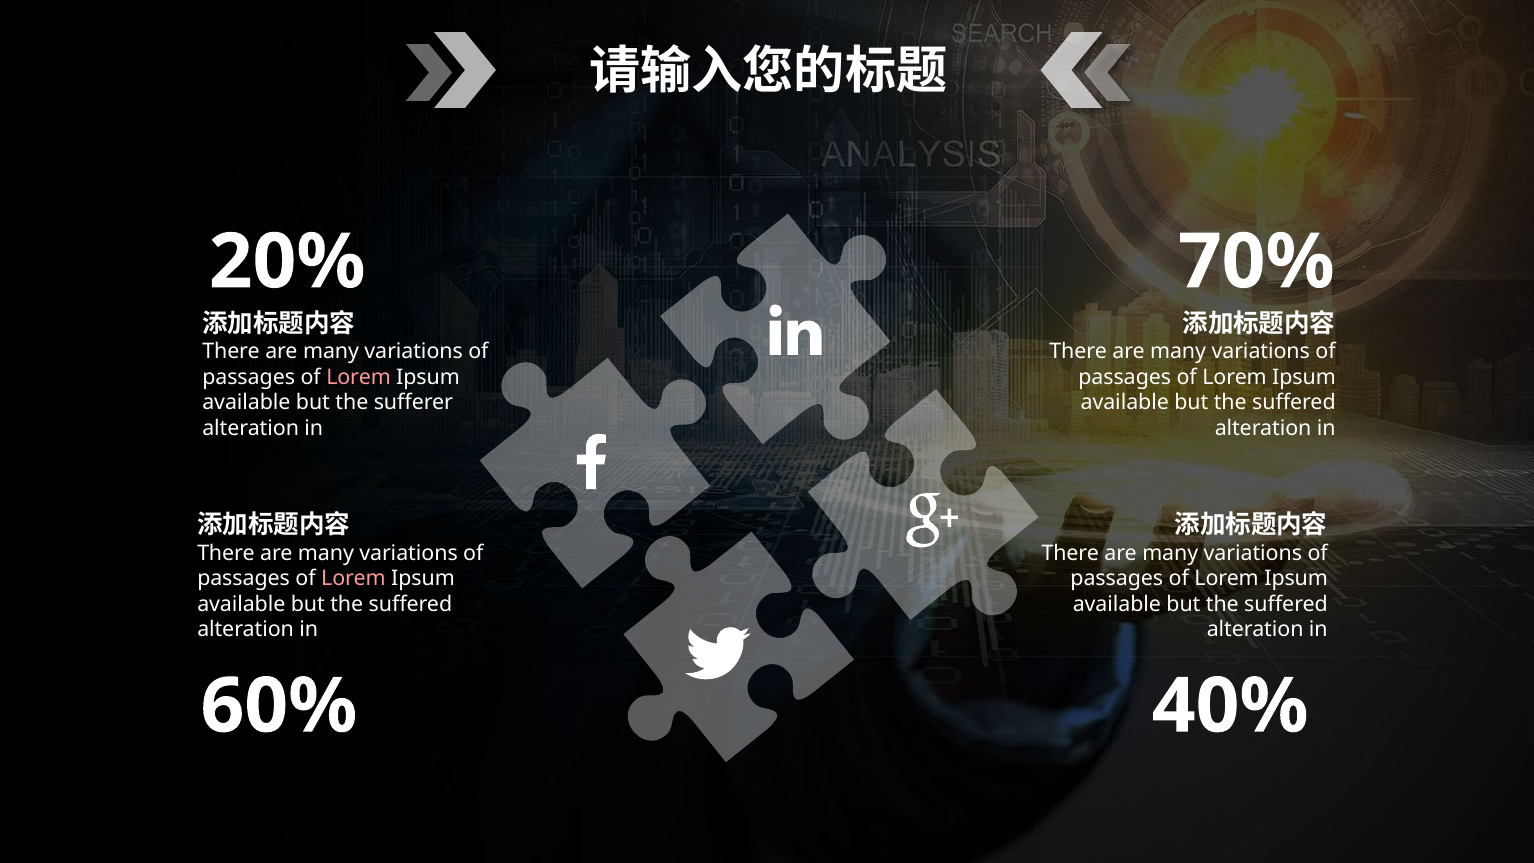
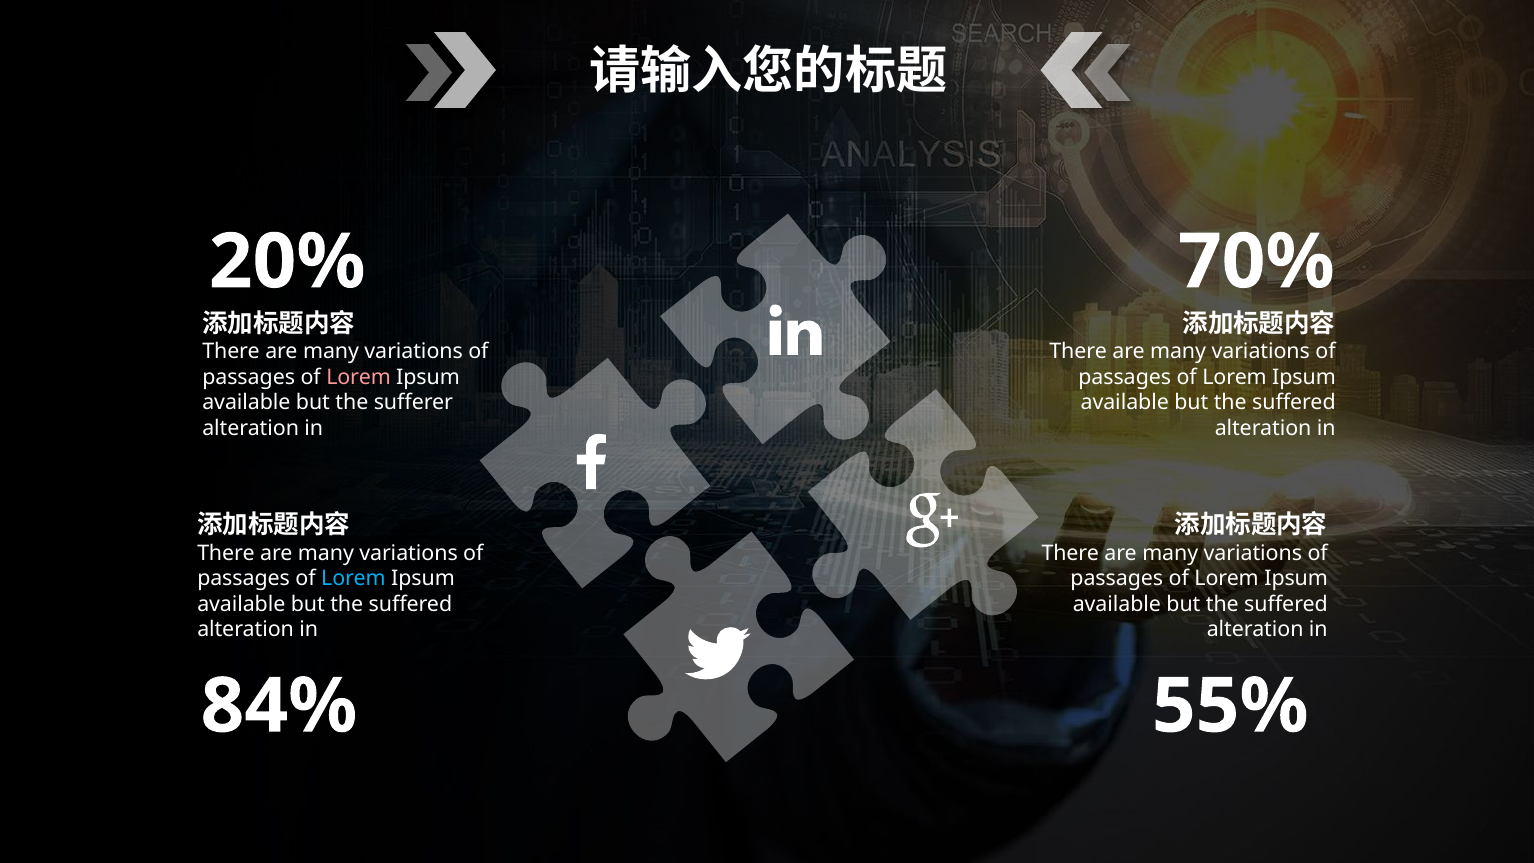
Lorem at (353, 579) colour: pink -> light blue
60%: 60% -> 84%
40%: 40% -> 55%
